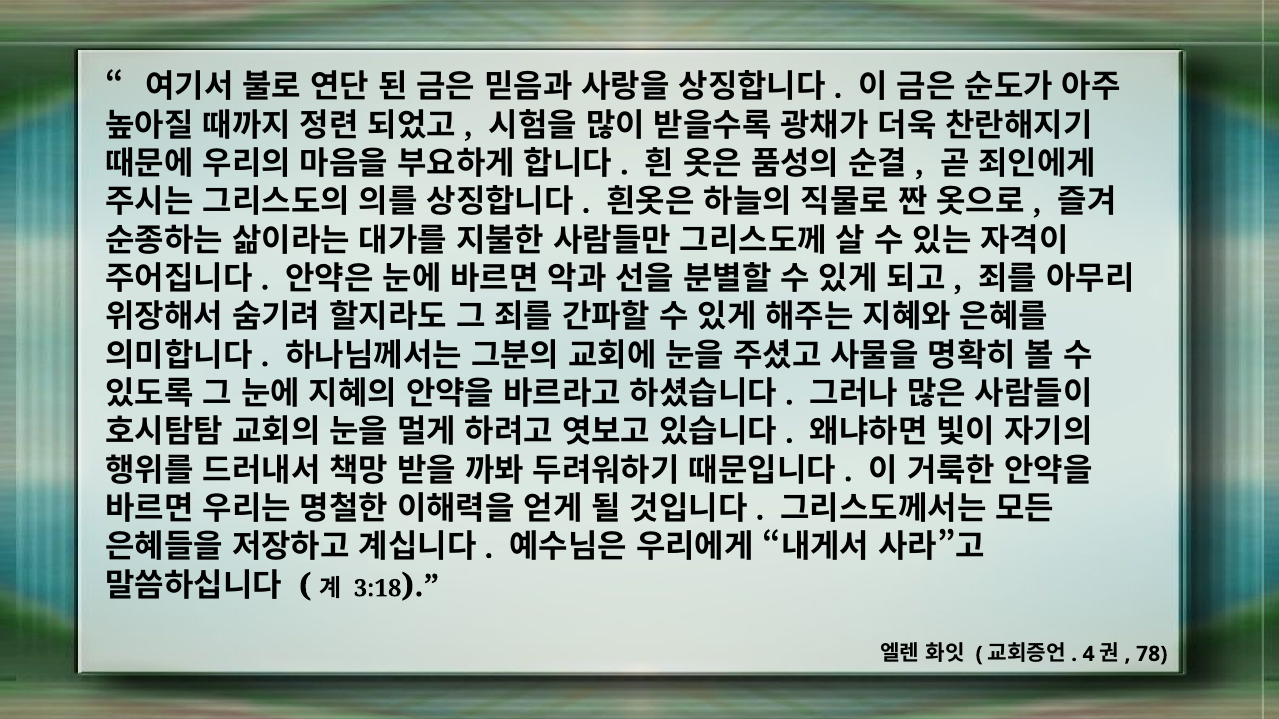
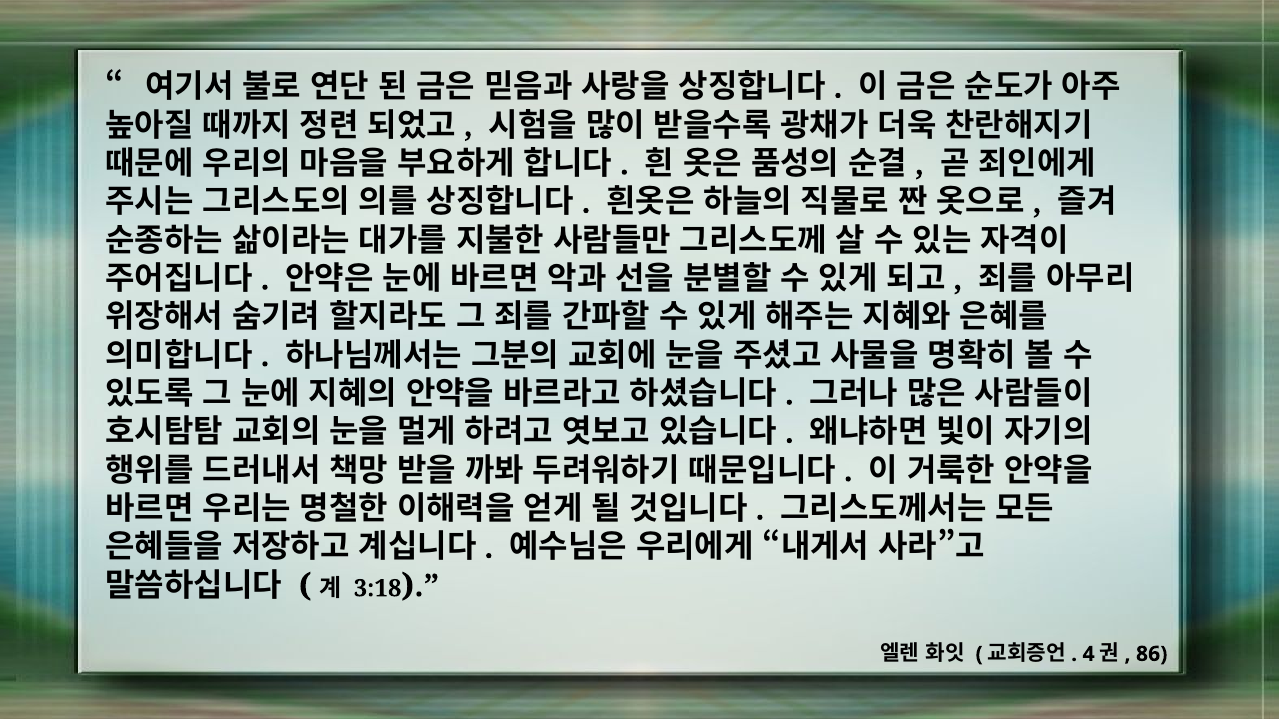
78: 78 -> 86
